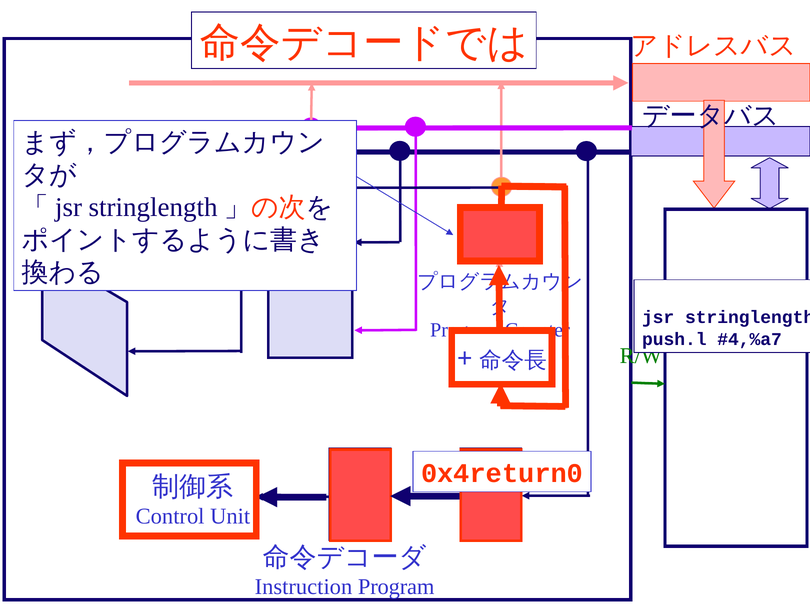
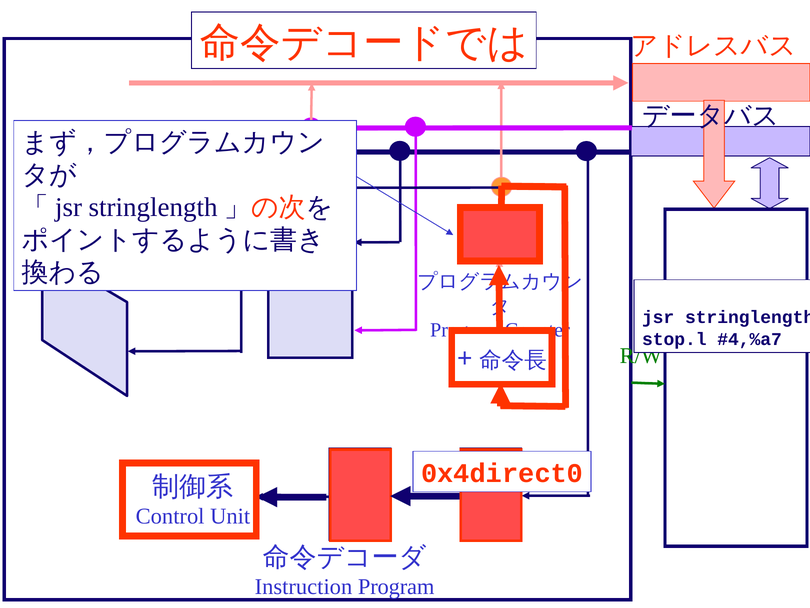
push.l: push.l -> stop.l
0x4return0: 0x4return0 -> 0x4direct0
